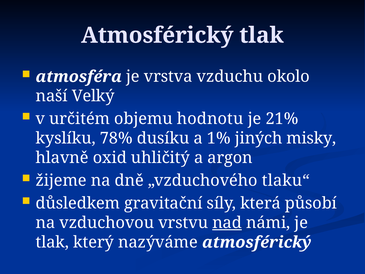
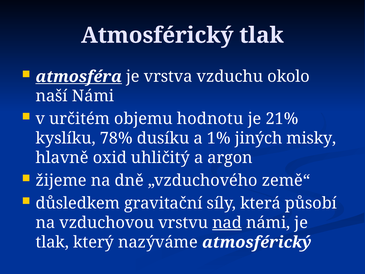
atmosféra underline: none -> present
naší Velký: Velký -> Námi
tlaku“: tlaku“ -> země“
